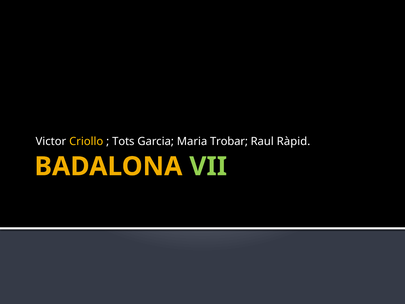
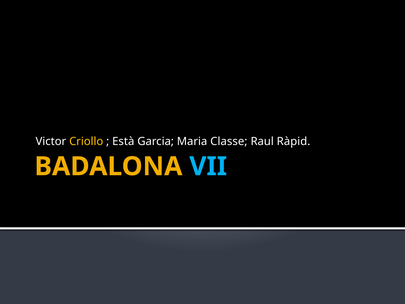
Tots: Tots -> Està
Trobar: Trobar -> Classe
VII colour: light green -> light blue
